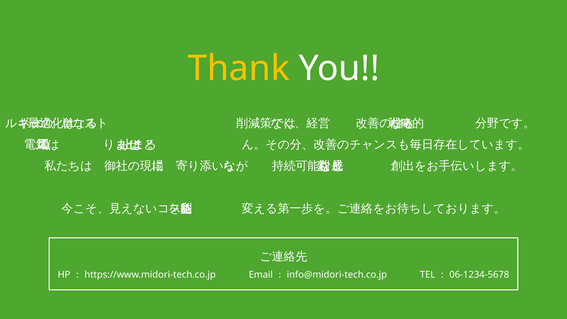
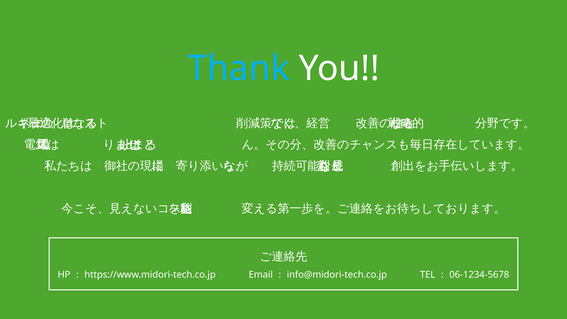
Thank colour: yellow -> light blue
